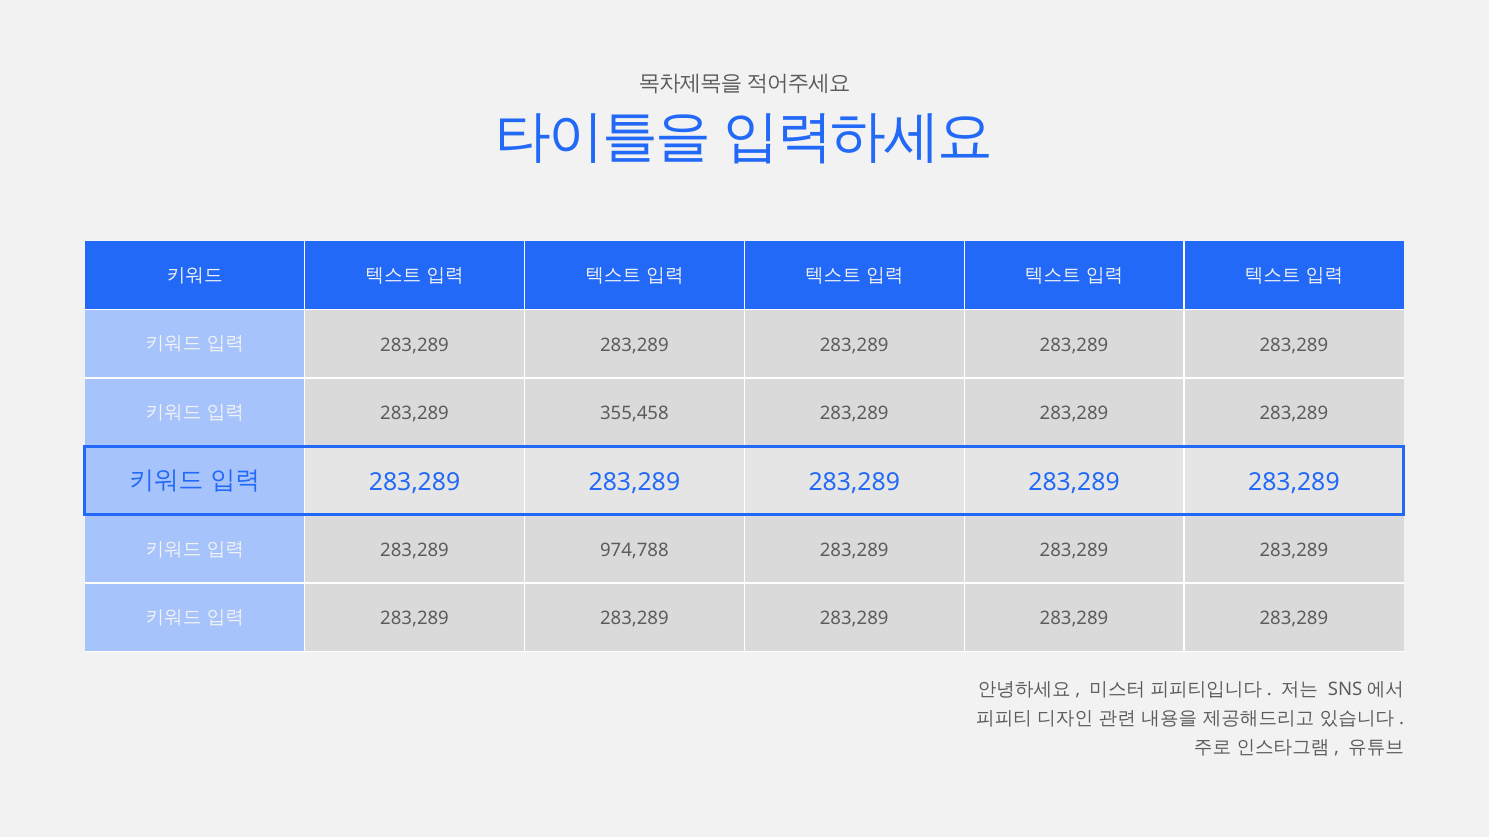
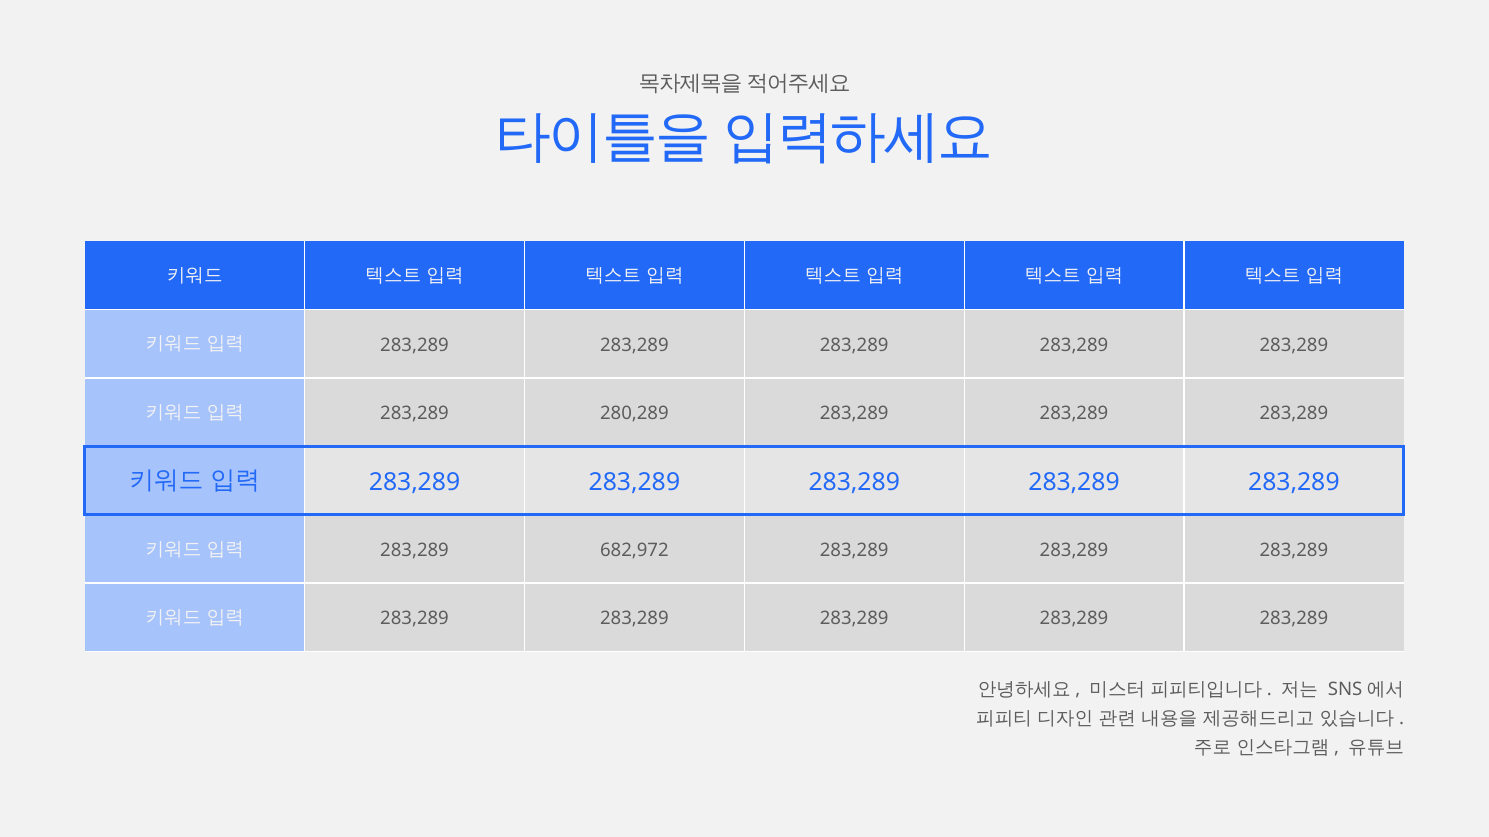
355,458: 355,458 -> 280,289
974,788: 974,788 -> 682,972
